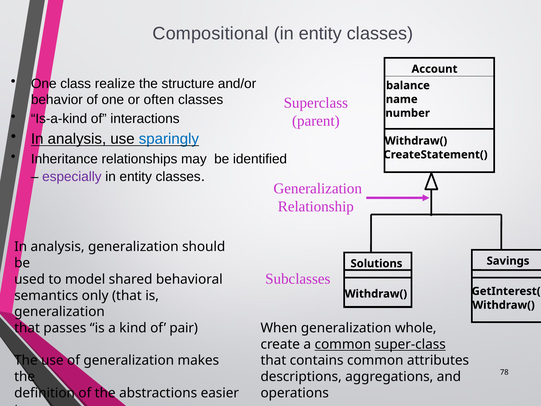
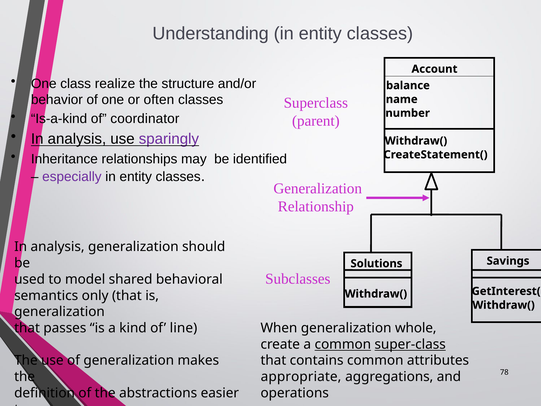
Compositional: Compositional -> Understanding
interactions: interactions -> coordinator
sparingly colour: blue -> purple
pair: pair -> line
descriptions: descriptions -> appropriate
